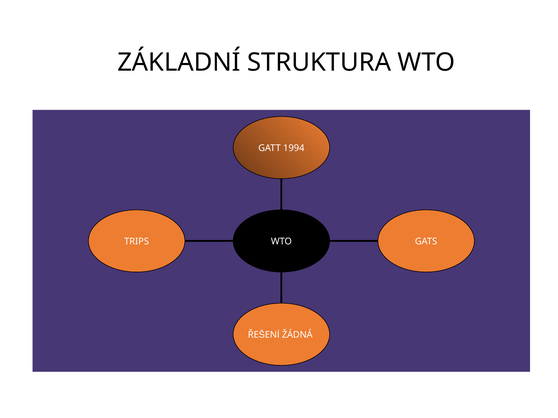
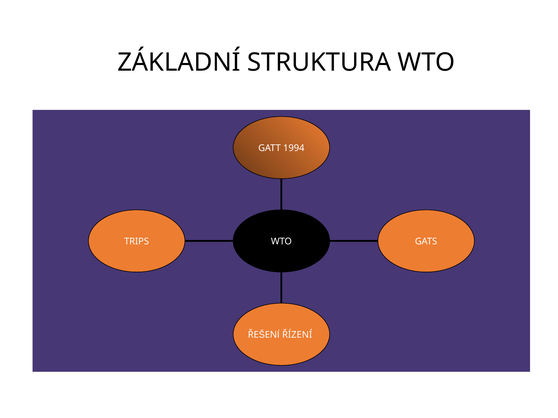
ŽÁDNÁ: ŽÁDNÁ -> ŘÍZENÍ
